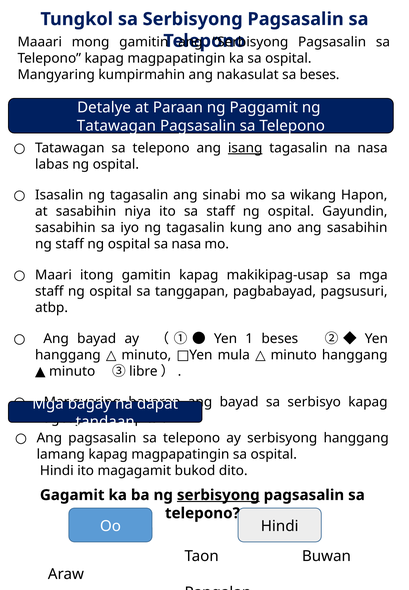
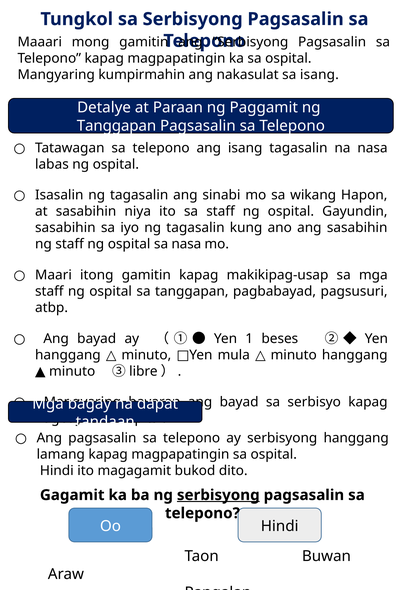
sa beses: beses -> isang
Tatawagan at (116, 126): Tatawagan -> Tanggapan
isang at (245, 148) underline: present -> none
